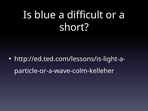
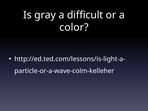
blue: blue -> gray
short: short -> color
